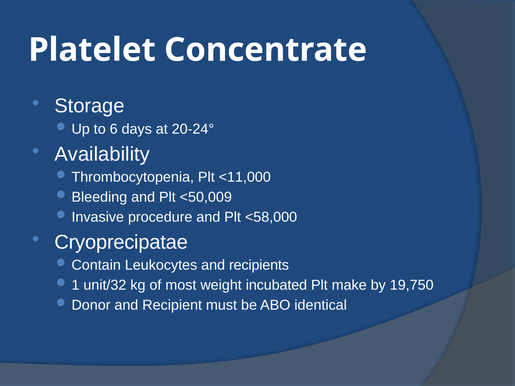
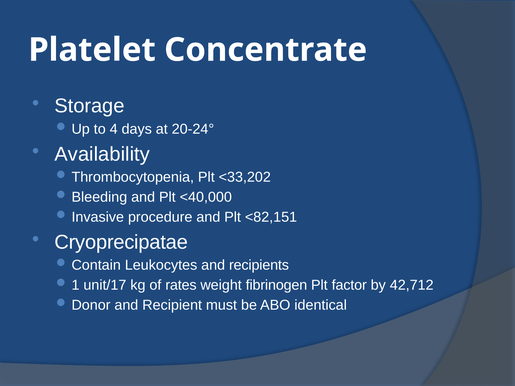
6: 6 -> 4
<11,000: <11,000 -> <33,202
<50,009: <50,009 -> <40,000
<58,000: <58,000 -> <82,151
unit/32: unit/32 -> unit/17
most: most -> rates
incubated: incubated -> fibrinogen
make: make -> factor
19,750: 19,750 -> 42,712
